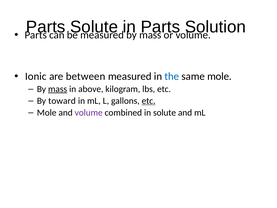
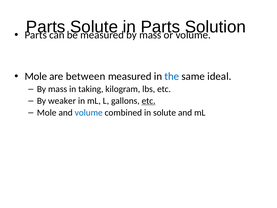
Ionic at (36, 76): Ionic -> Mole
same mole: mole -> ideal
mass at (58, 89) underline: present -> none
above: above -> taking
toward: toward -> weaker
volume at (89, 113) colour: purple -> blue
